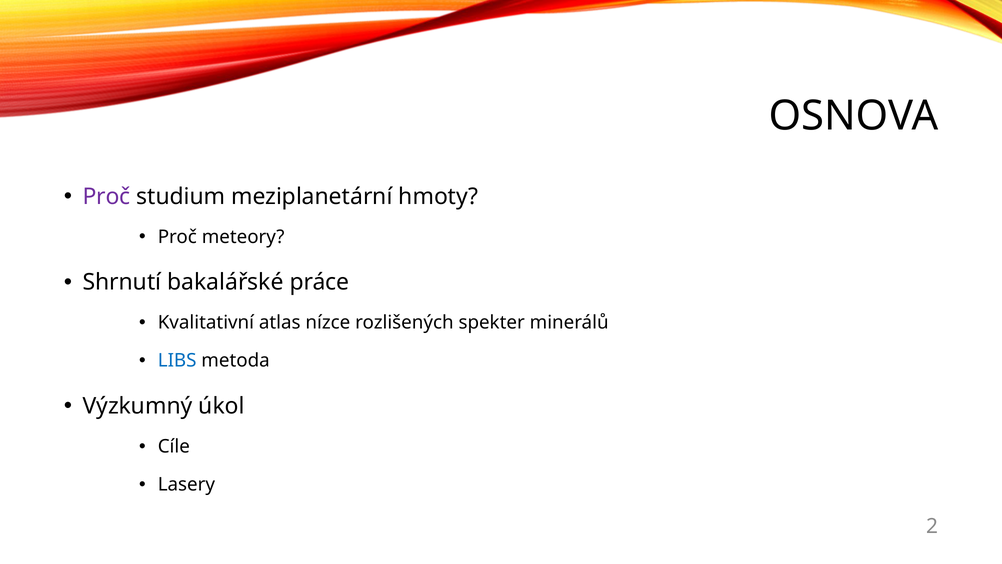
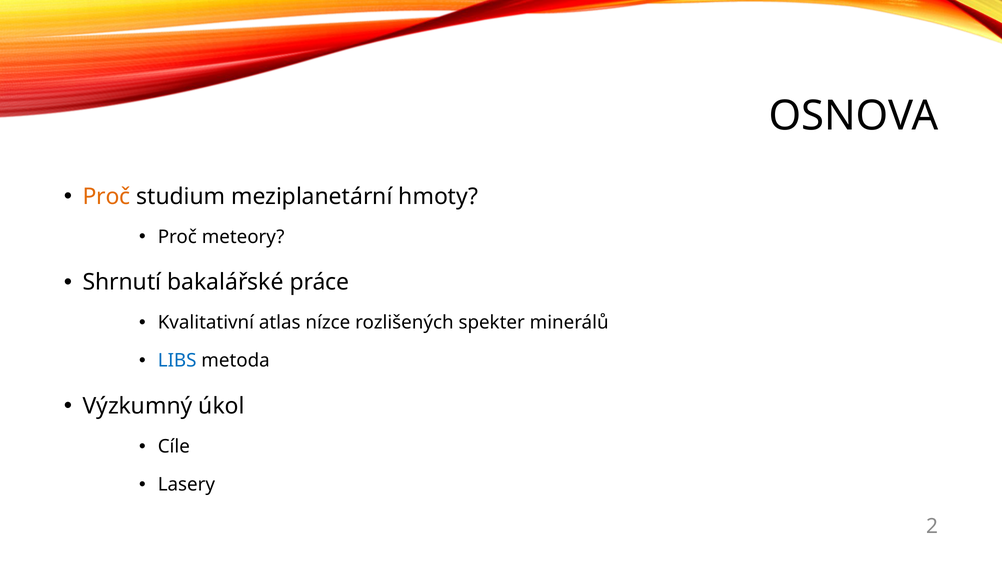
Proč at (107, 196) colour: purple -> orange
